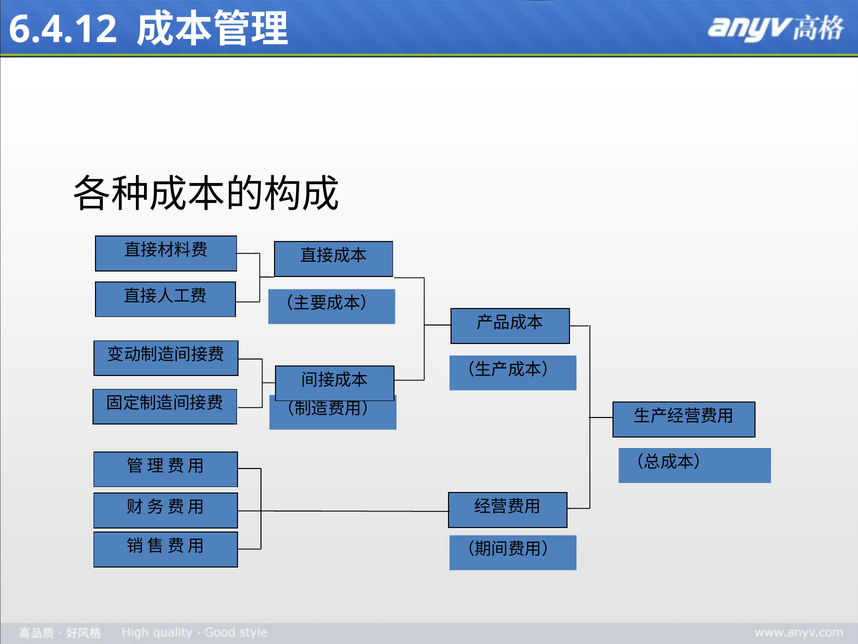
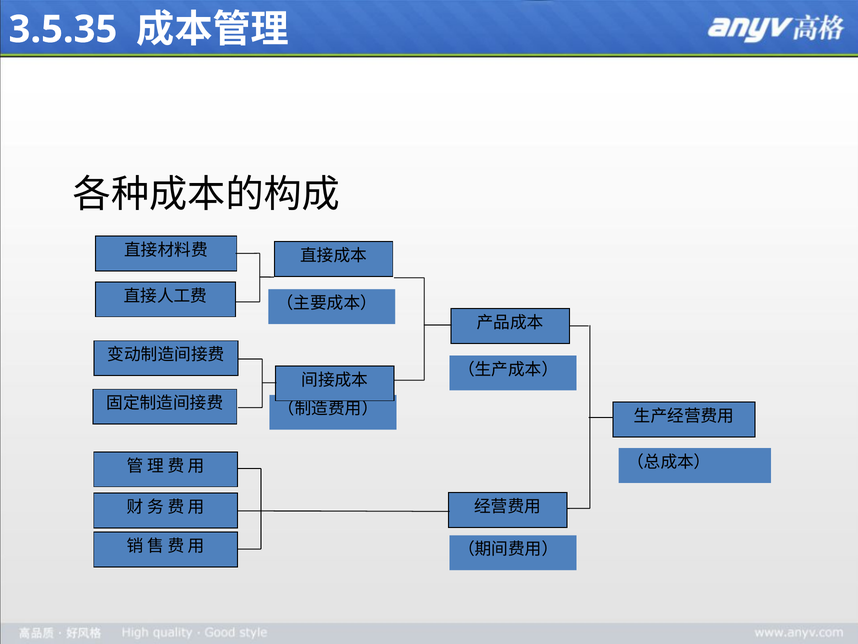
6.4.12: 6.4.12 -> 3.5.35
